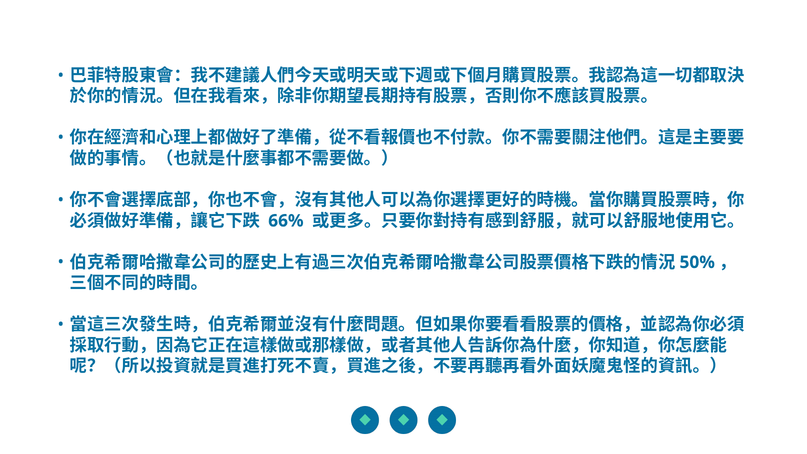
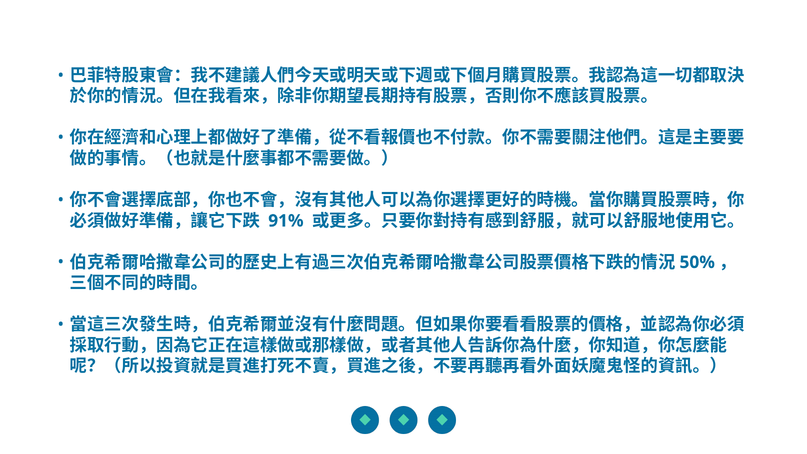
66%: 66% -> 91%
